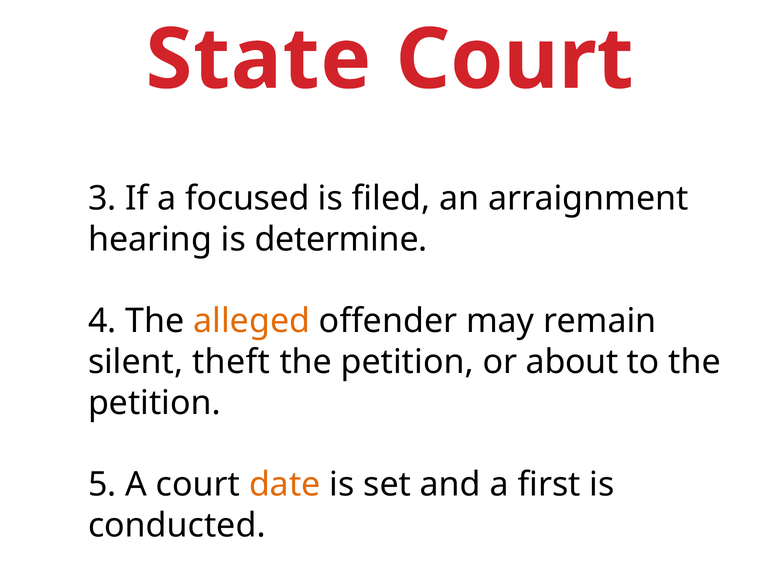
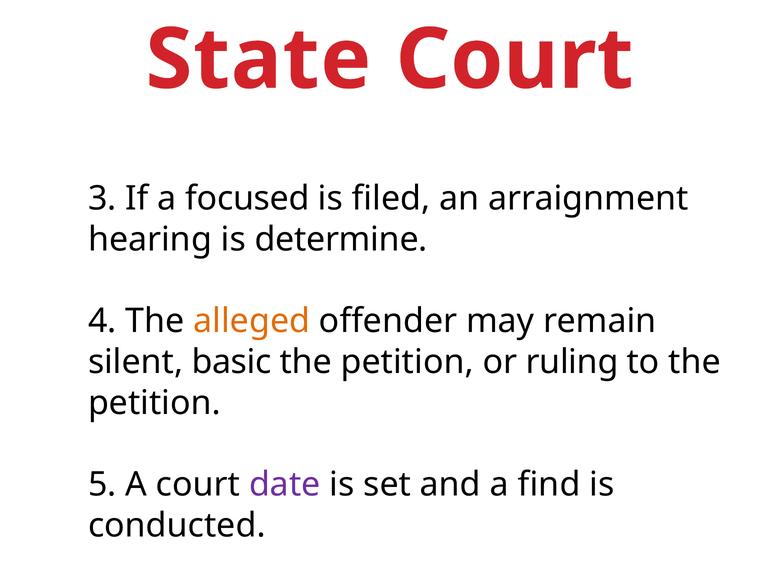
theft: theft -> basic
about: about -> ruling
date colour: orange -> purple
first: first -> find
